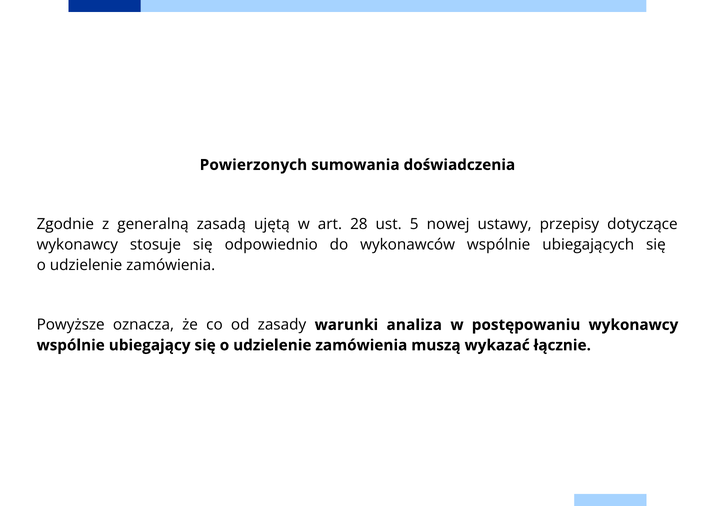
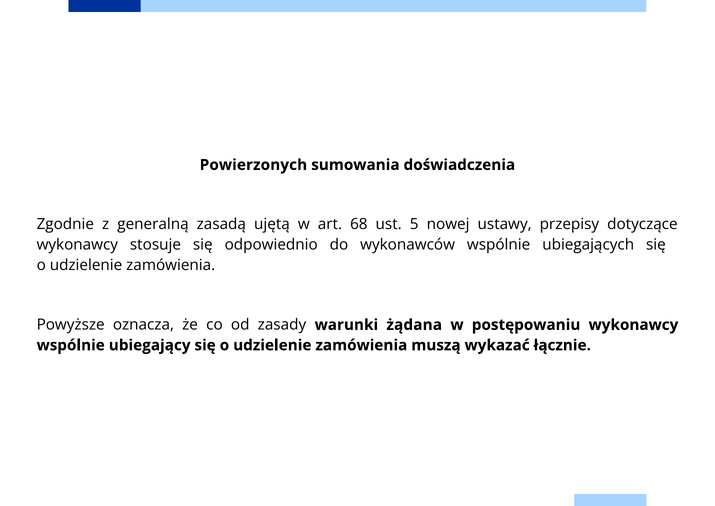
28: 28 -> 68
analiza: analiza -> żądana
